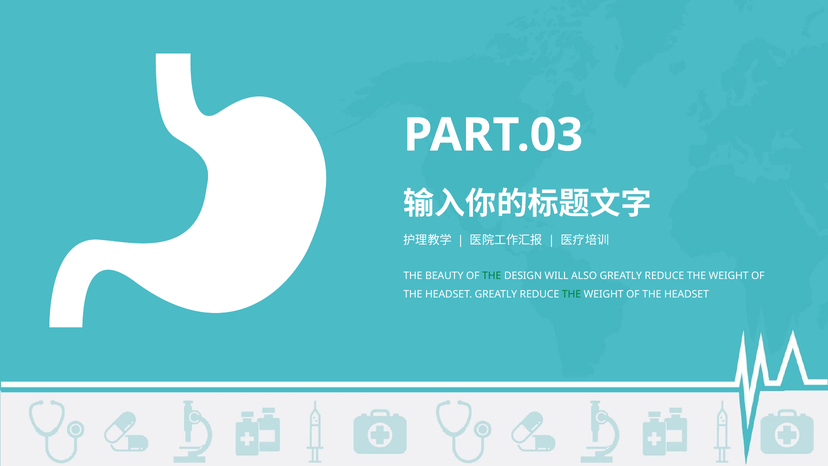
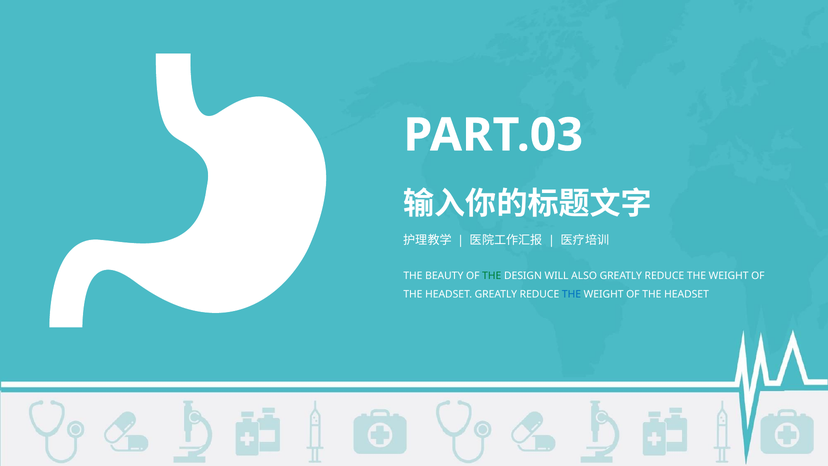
THE at (571, 294) colour: green -> blue
